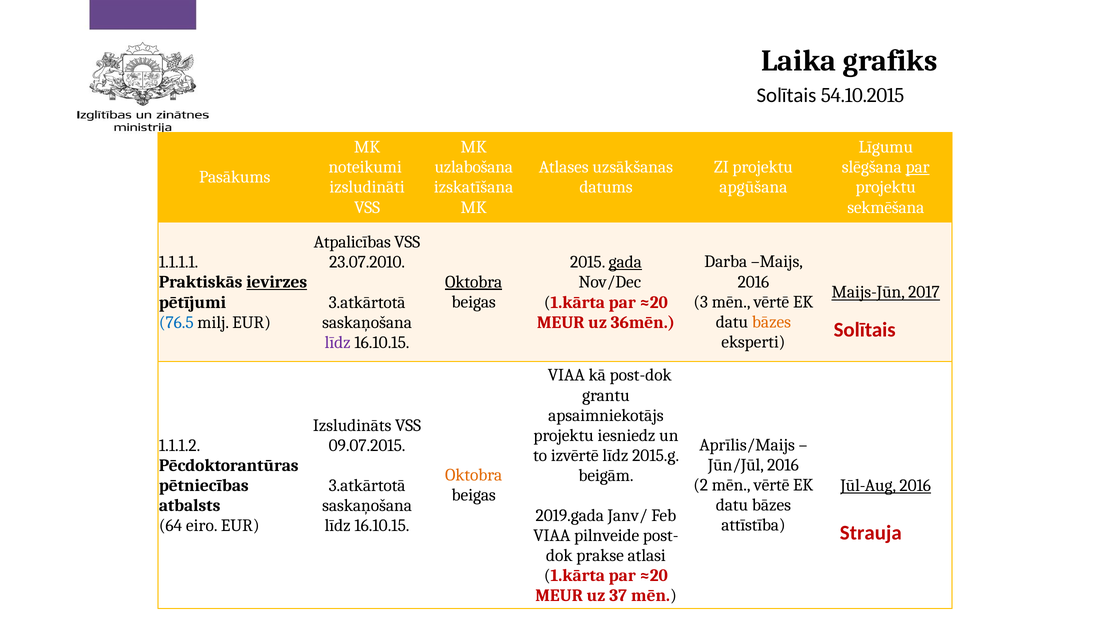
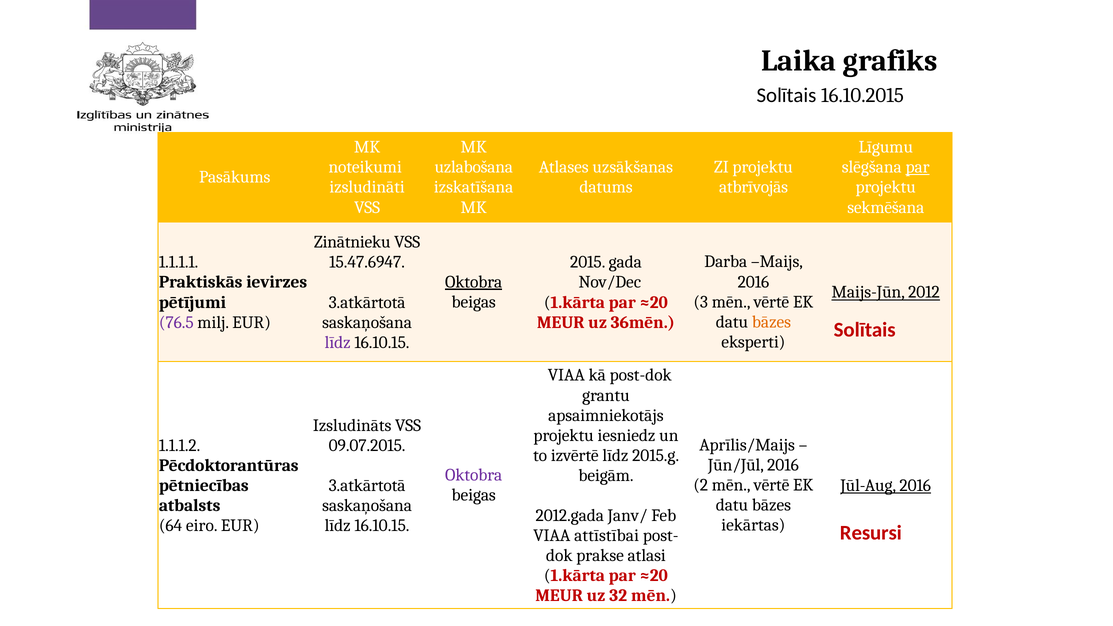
54.10.2015: 54.10.2015 -> 16.10.2015
apgūšana: apgūšana -> atbrīvojās
Atpalicības: Atpalicības -> Zinātnieku
23.07.2010: 23.07.2010 -> 15.47.6947
gada underline: present -> none
ievirzes underline: present -> none
2017: 2017 -> 2012
76.5 colour: blue -> purple
Oktobra at (474, 475) colour: orange -> purple
2019.gada: 2019.gada -> 2012.gada
attīstība: attīstība -> iekārtas
Strauja: Strauja -> Resursi
pilnveide: pilnveide -> attīstībai
37: 37 -> 32
